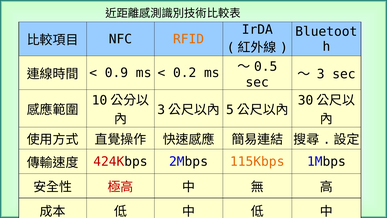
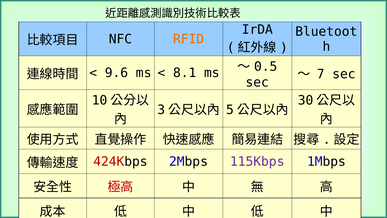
0.9: 0.9 -> 9.6
0.2: 0.2 -> 8.1
3: 3 -> 7
115Kbps colour: orange -> purple
